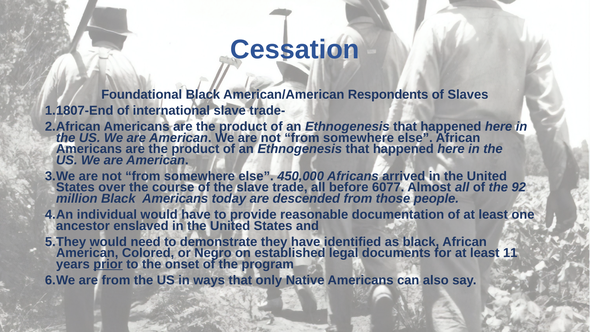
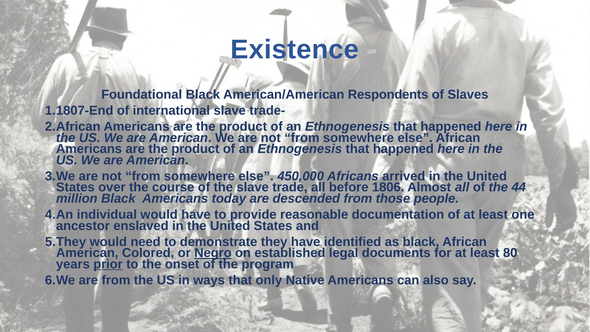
Cessation: Cessation -> Existence
6077: 6077 -> 1806
92: 92 -> 44
Negro underline: none -> present
11: 11 -> 80
